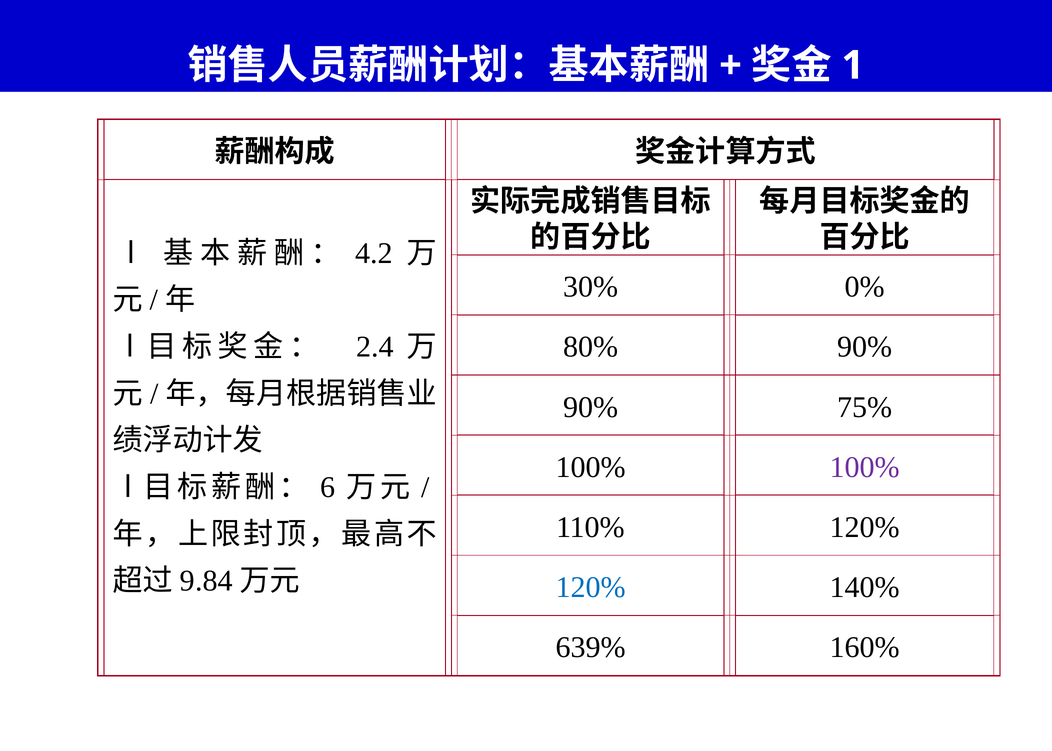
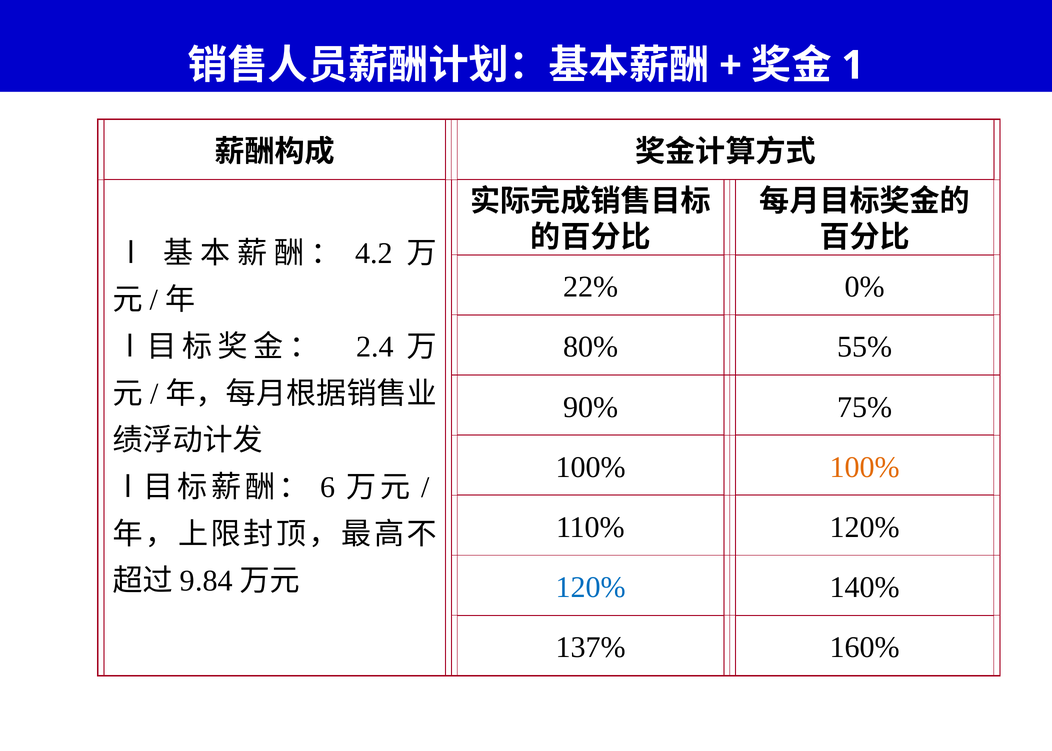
30%: 30% -> 22%
80% 90%: 90% -> 55%
100% at (865, 467) colour: purple -> orange
639%: 639% -> 137%
